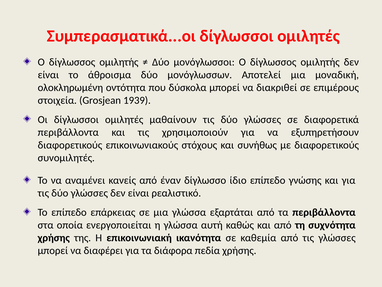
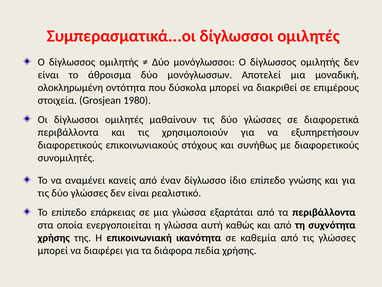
1939: 1939 -> 1980
